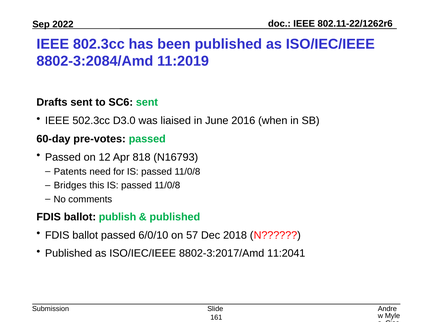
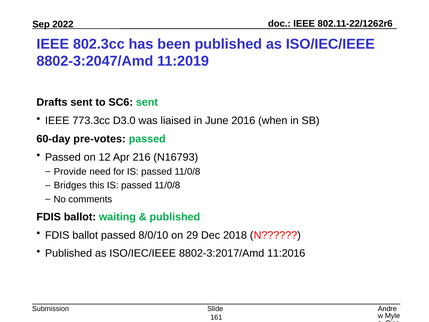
8802-3:2084/Amd: 8802-3:2084/Amd -> 8802-3:2047/Amd
502.3cc: 502.3cc -> 773.3cc
818: 818 -> 216
Patents: Patents -> Provide
publish: publish -> waiting
6/0/10: 6/0/10 -> 8/0/10
57: 57 -> 29
11:2041: 11:2041 -> 11:2016
